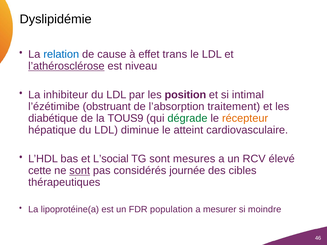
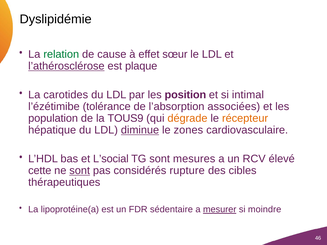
relation colour: blue -> green
trans: trans -> sœur
niveau: niveau -> plaque
inhibiteur: inhibiteur -> carotides
obstruant: obstruant -> tolérance
traitement: traitement -> associées
diabétique: diabétique -> population
dégrade colour: green -> orange
diminue underline: none -> present
atteint: atteint -> zones
journée: journée -> rupture
population: population -> sédentaire
mesurer underline: none -> present
